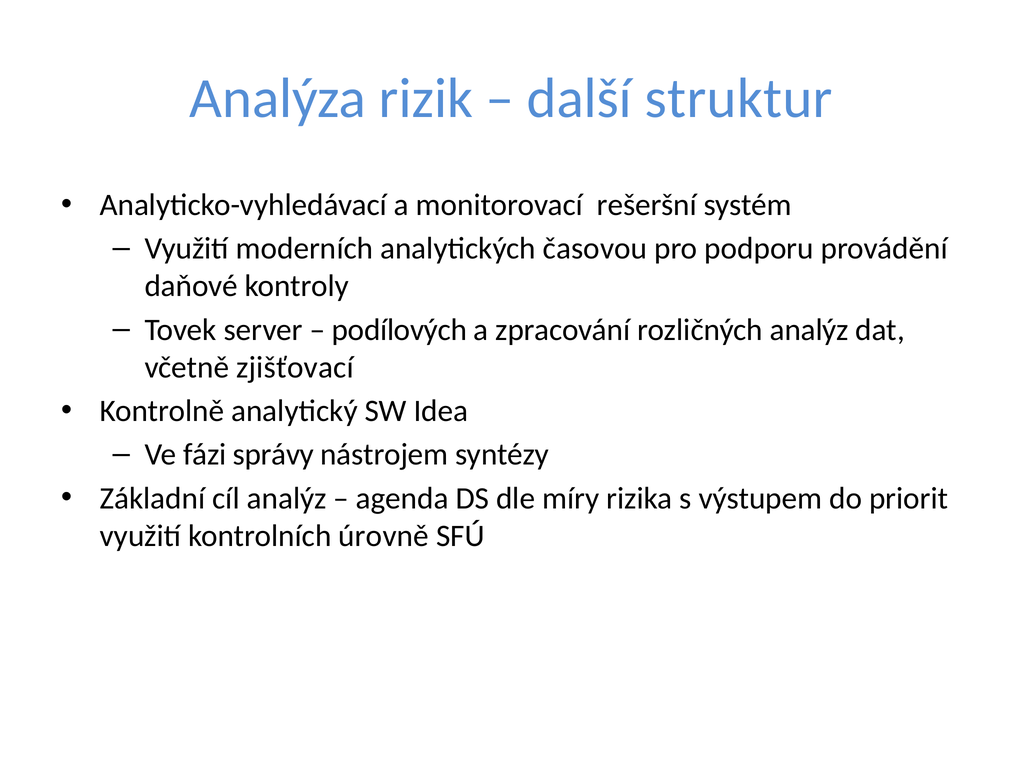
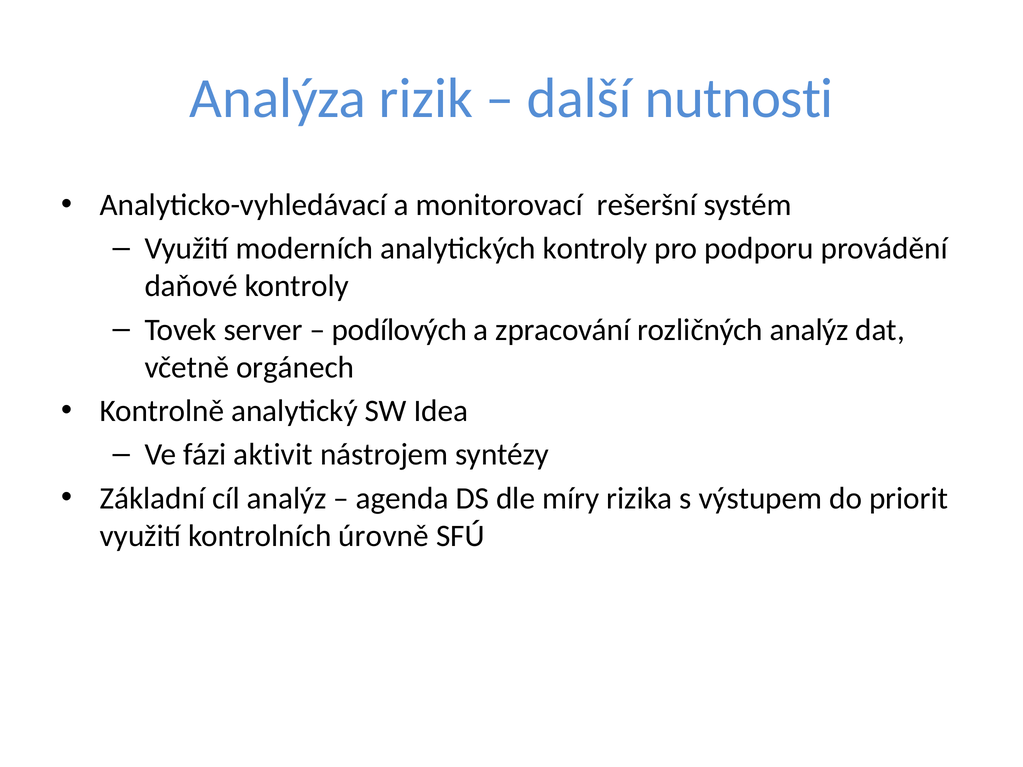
struktur: struktur -> nutnosti
analytických časovou: časovou -> kontroly
zjišťovací: zjišťovací -> orgánech
správy: správy -> aktivit
